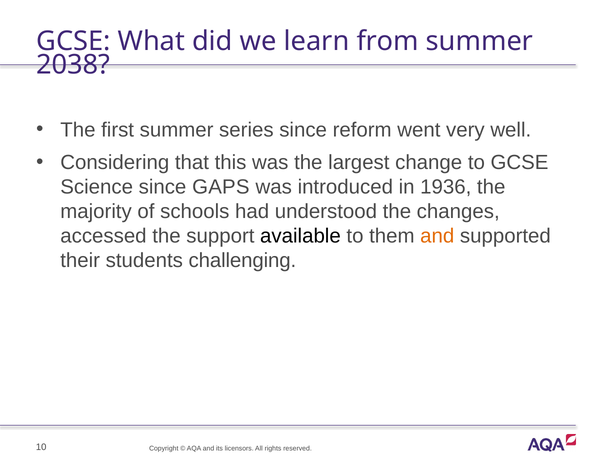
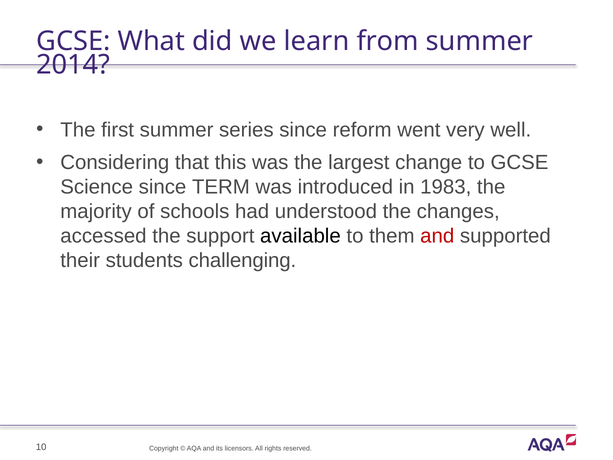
2038: 2038 -> 2014
GAPS: GAPS -> TERM
1936: 1936 -> 1983
and at (437, 236) colour: orange -> red
